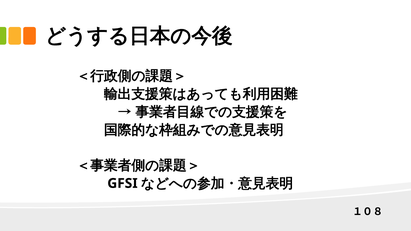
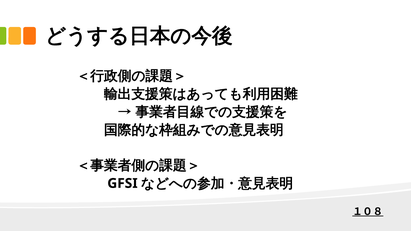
１０８ underline: none -> present
